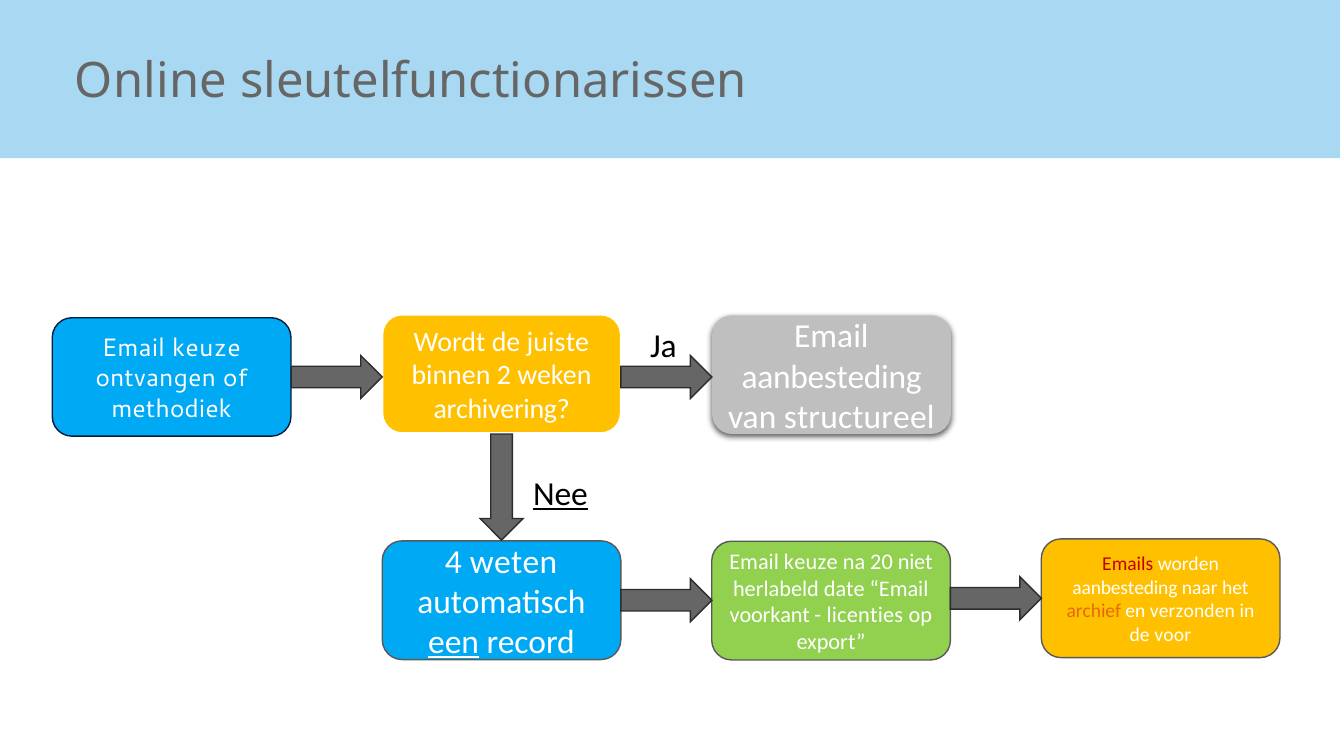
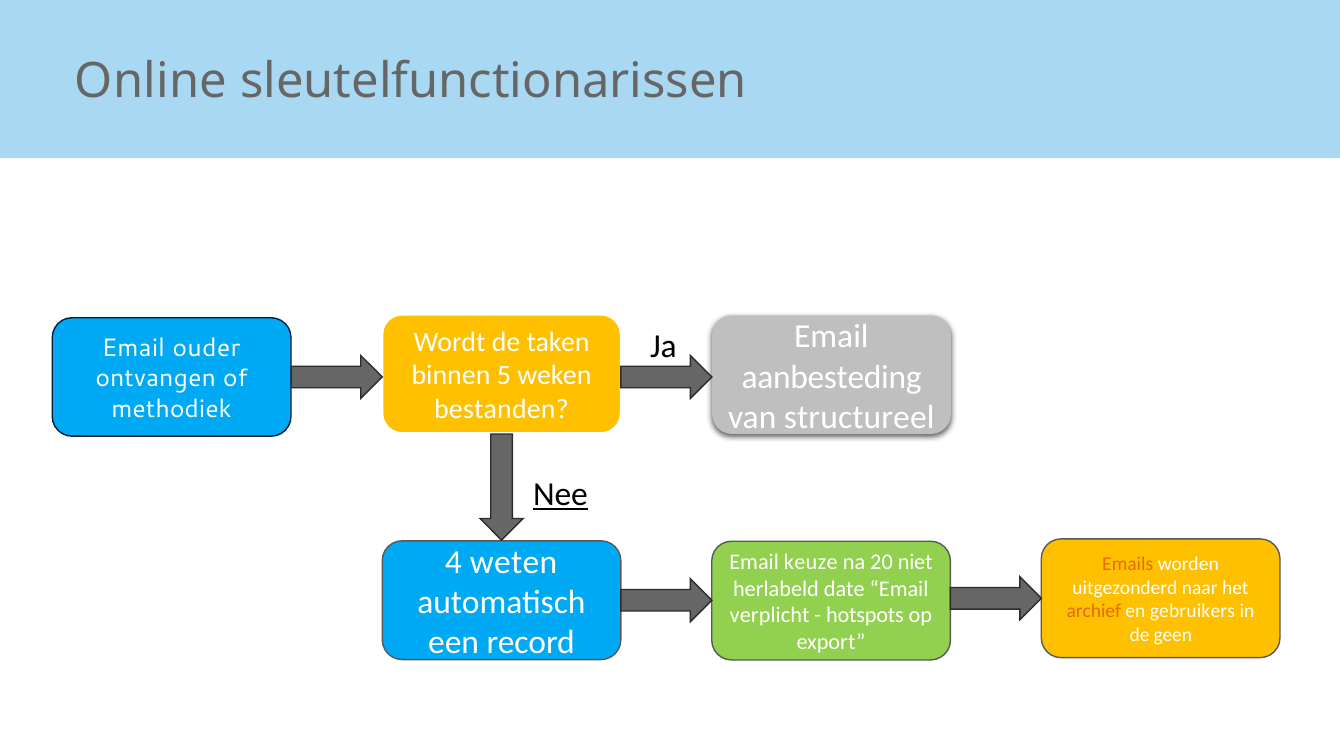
juiste: juiste -> taken
keuze at (206, 348): keuze -> ouder
2: 2 -> 5
archivering: archivering -> bestanden
Emails colour: red -> orange
aanbesteding at (1125, 588): aanbesteding -> uitgezonderd
verzonden: verzonden -> gebruikers
voorkant: voorkant -> verplicht
licenties: licenties -> hotspots
voor: voor -> geen
een underline: present -> none
